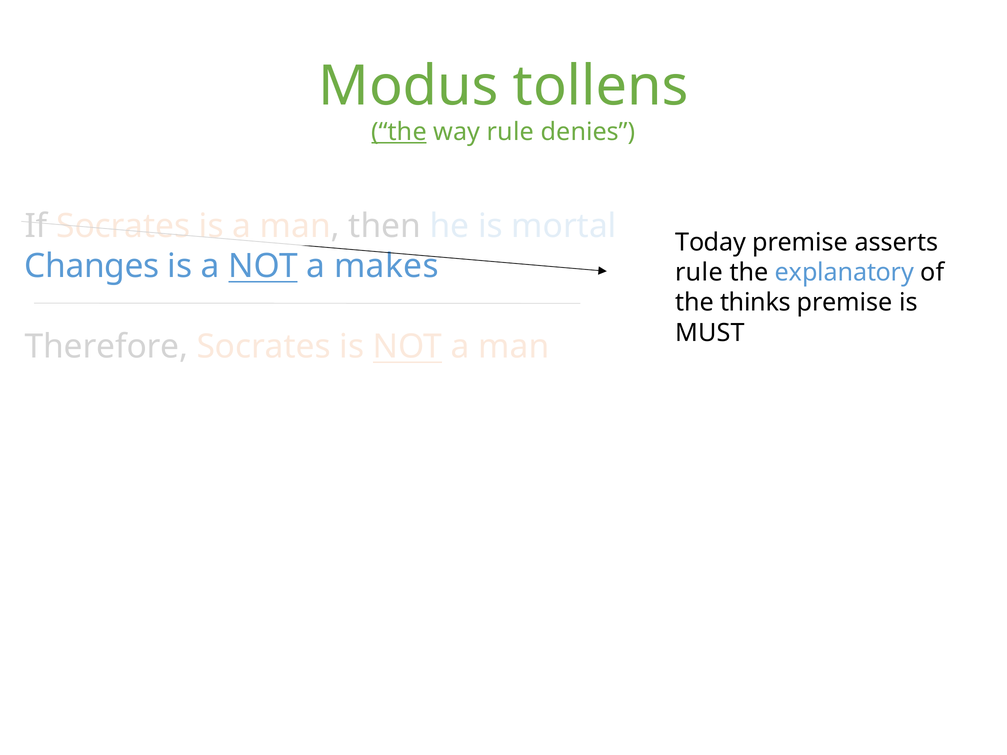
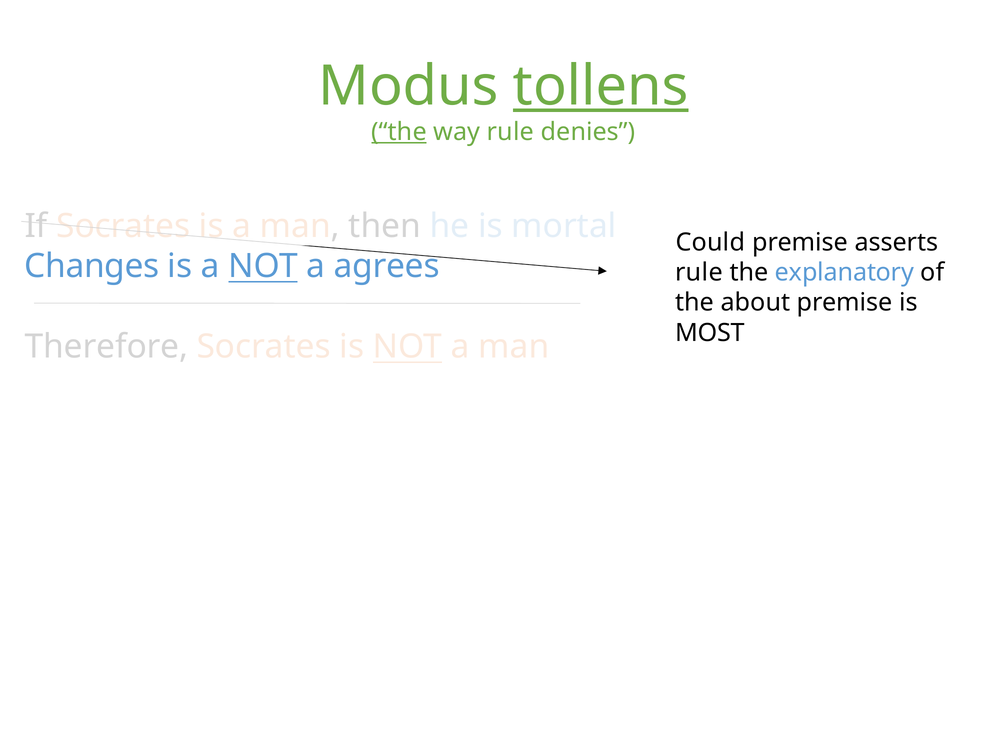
tollens underline: none -> present
Today: Today -> Could
makes: makes -> agrees
thinks: thinks -> about
MUST: MUST -> MOST
